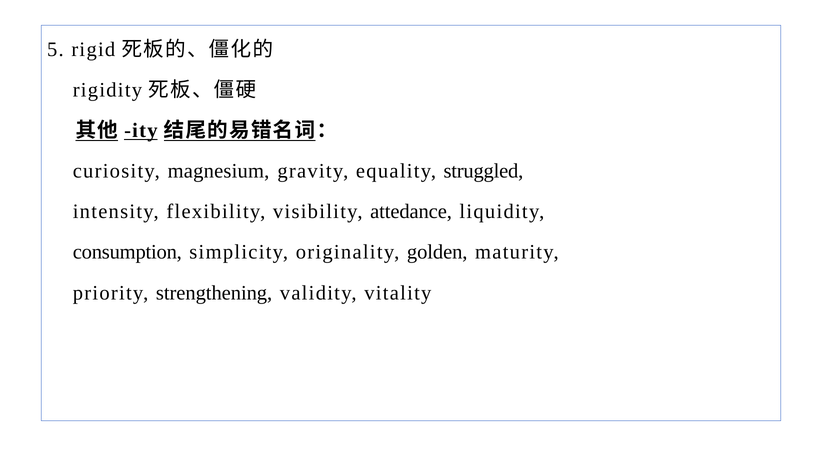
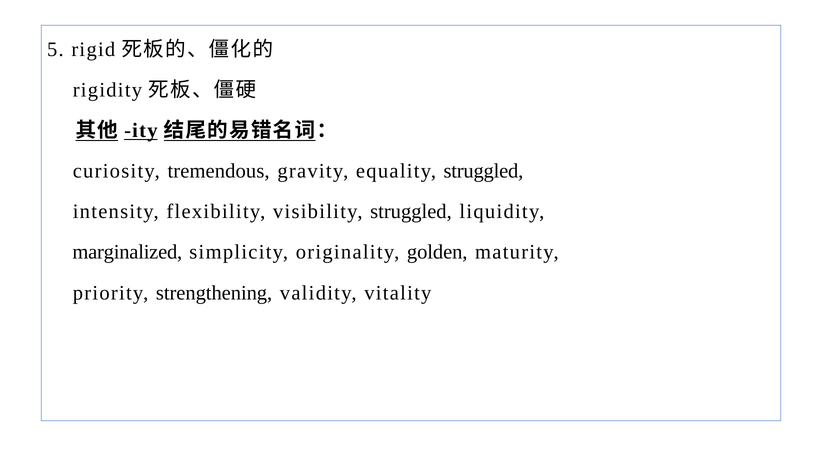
magnesium: magnesium -> tremendous
visibility attedance: attedance -> struggled
consumption: consumption -> marginalized
